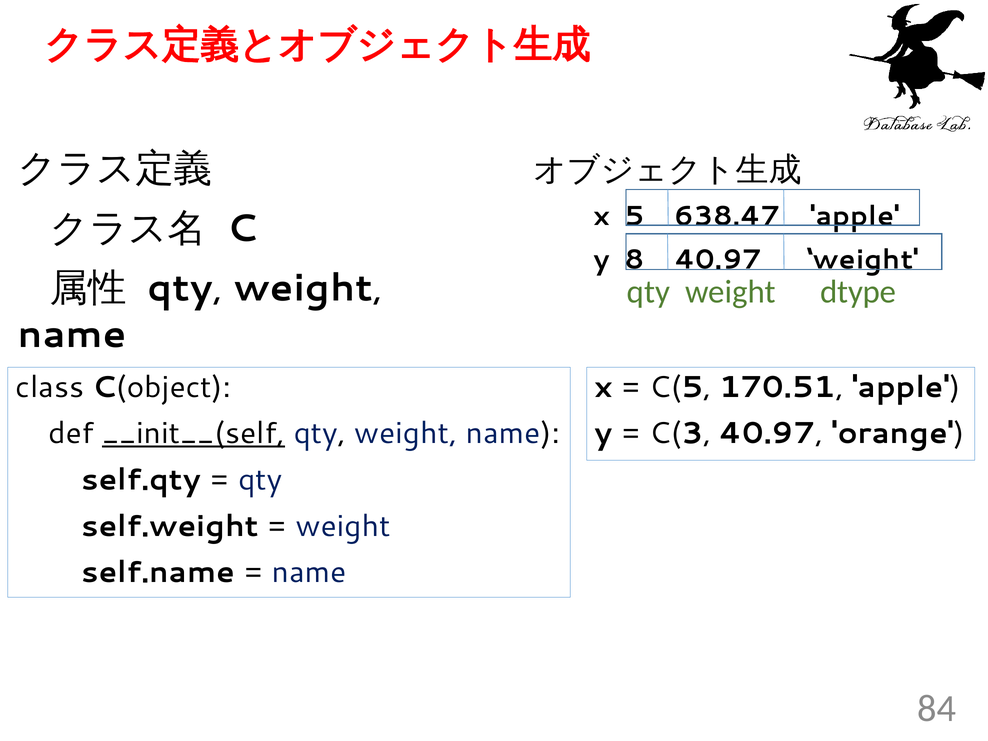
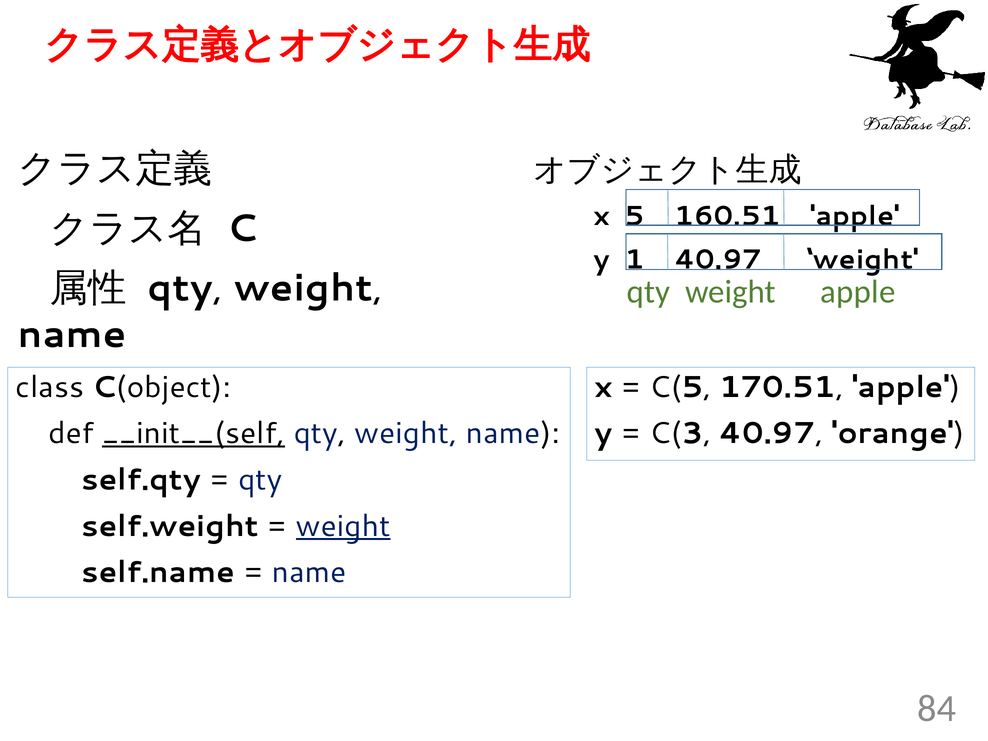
638.47: 638.47 -> 160.51
8: 8 -> 1
weight dtype: dtype -> apple
weight at (343, 526) underline: none -> present
